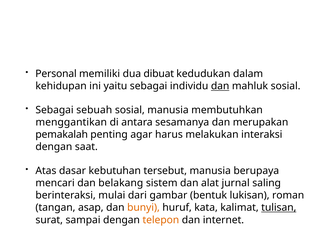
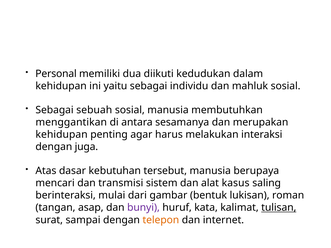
dibuat: dibuat -> diikuti
dan at (220, 86) underline: present -> none
pemakalah at (62, 135): pemakalah -> kehidupan
saat: saat -> juga
belakang: belakang -> transmisi
jurnal: jurnal -> kasus
bunyi colour: orange -> purple
